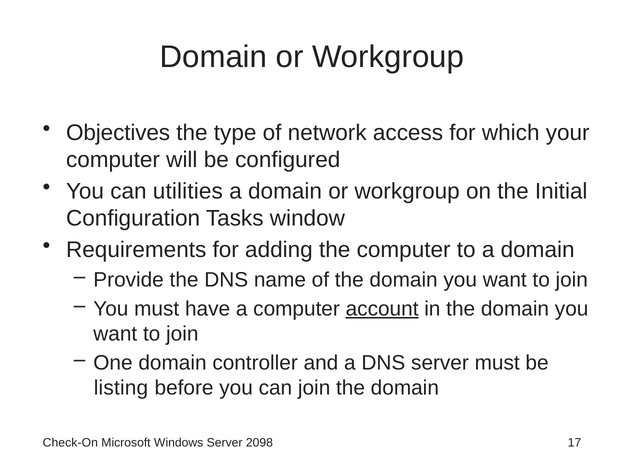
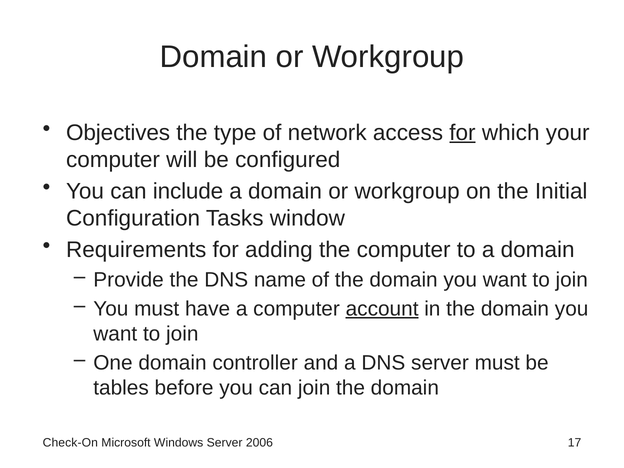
for at (462, 133) underline: none -> present
utilities: utilities -> include
listing: listing -> tables
2098: 2098 -> 2006
